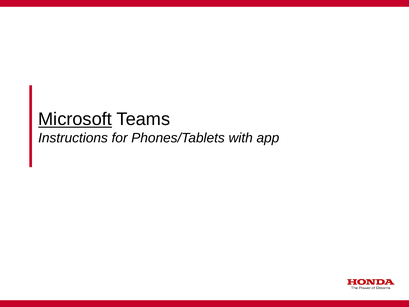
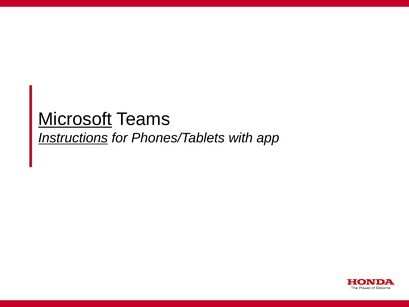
Instructions underline: none -> present
